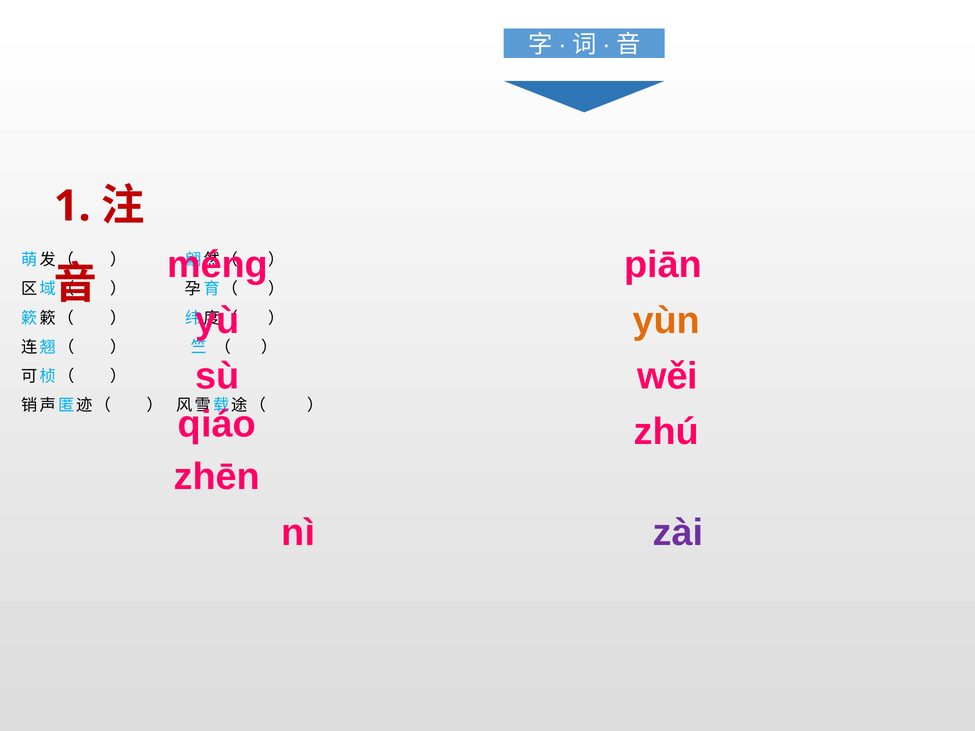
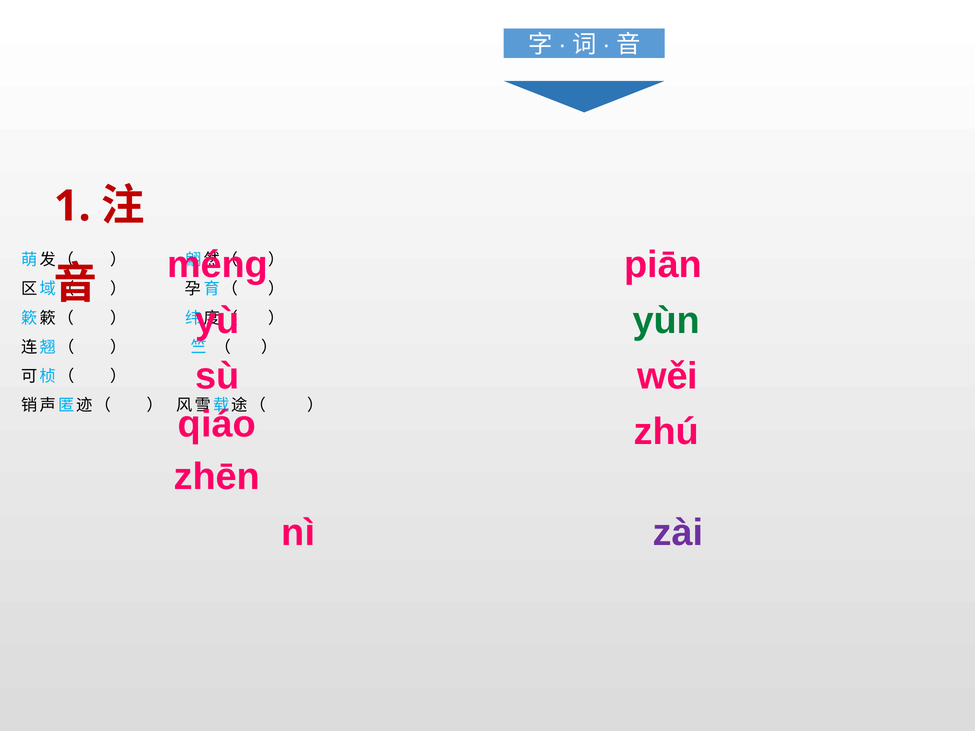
yùn colour: orange -> green
